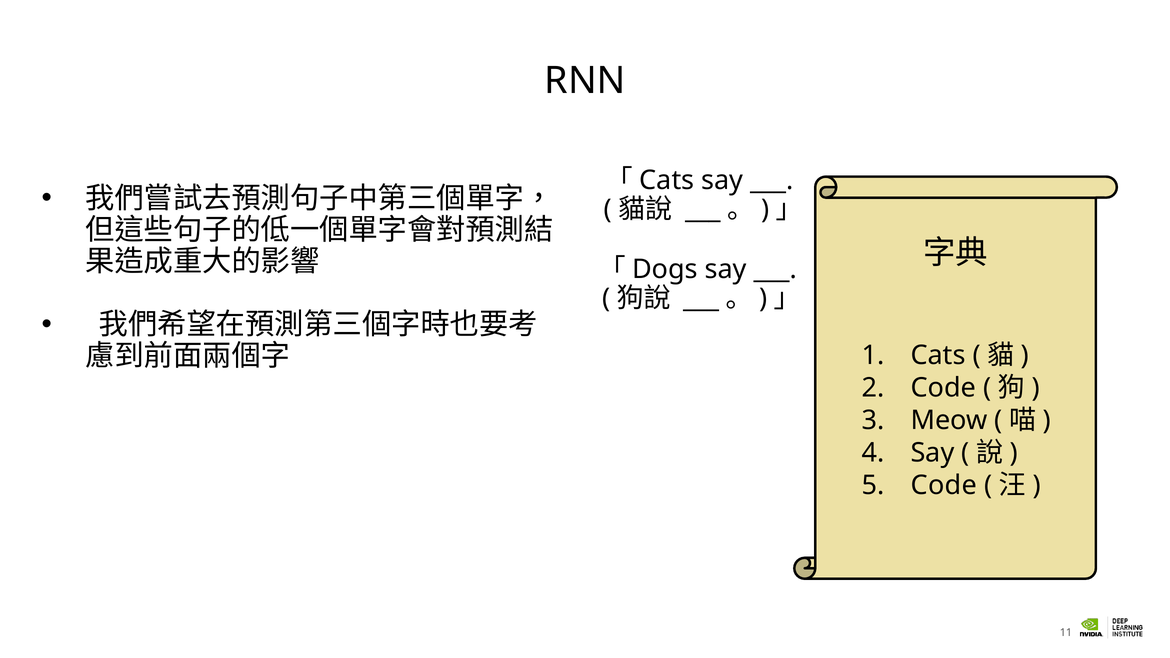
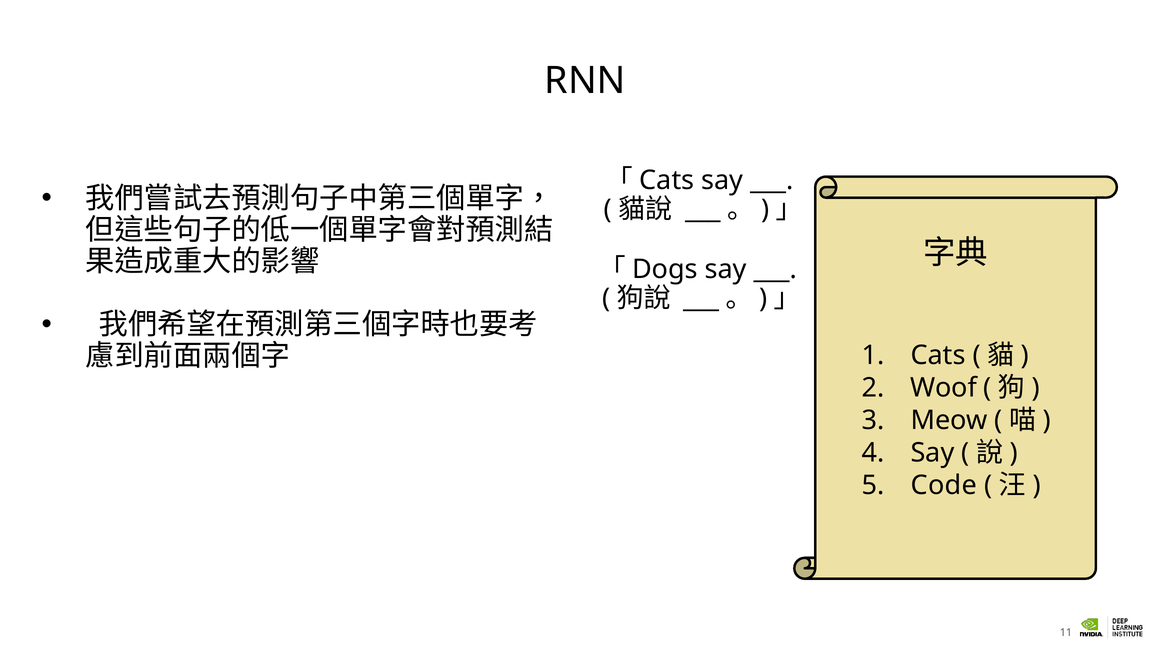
Code at (943, 388): Code -> Woof
